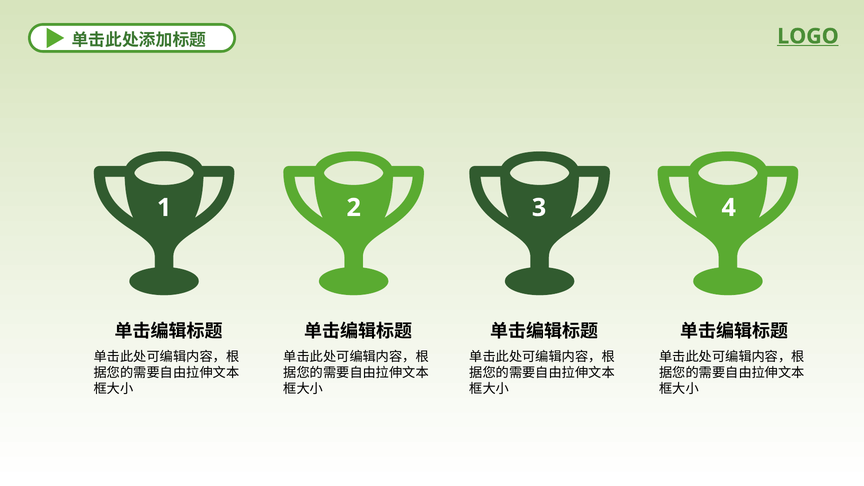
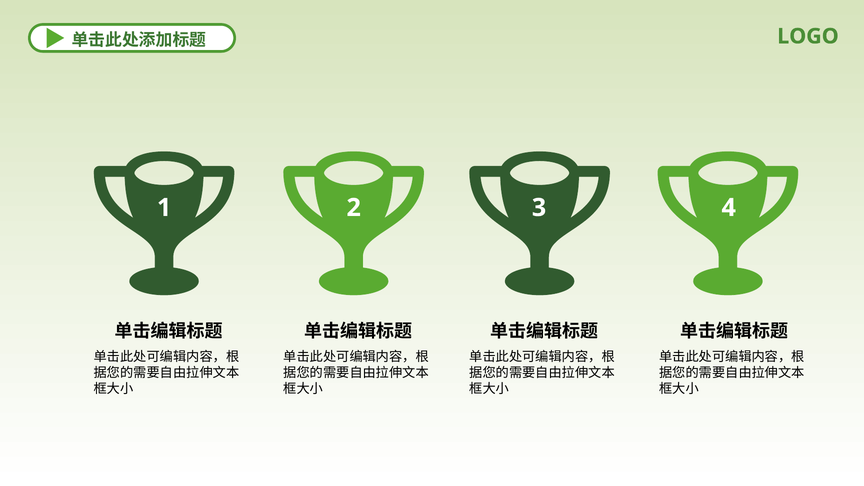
LOGO underline: present -> none
